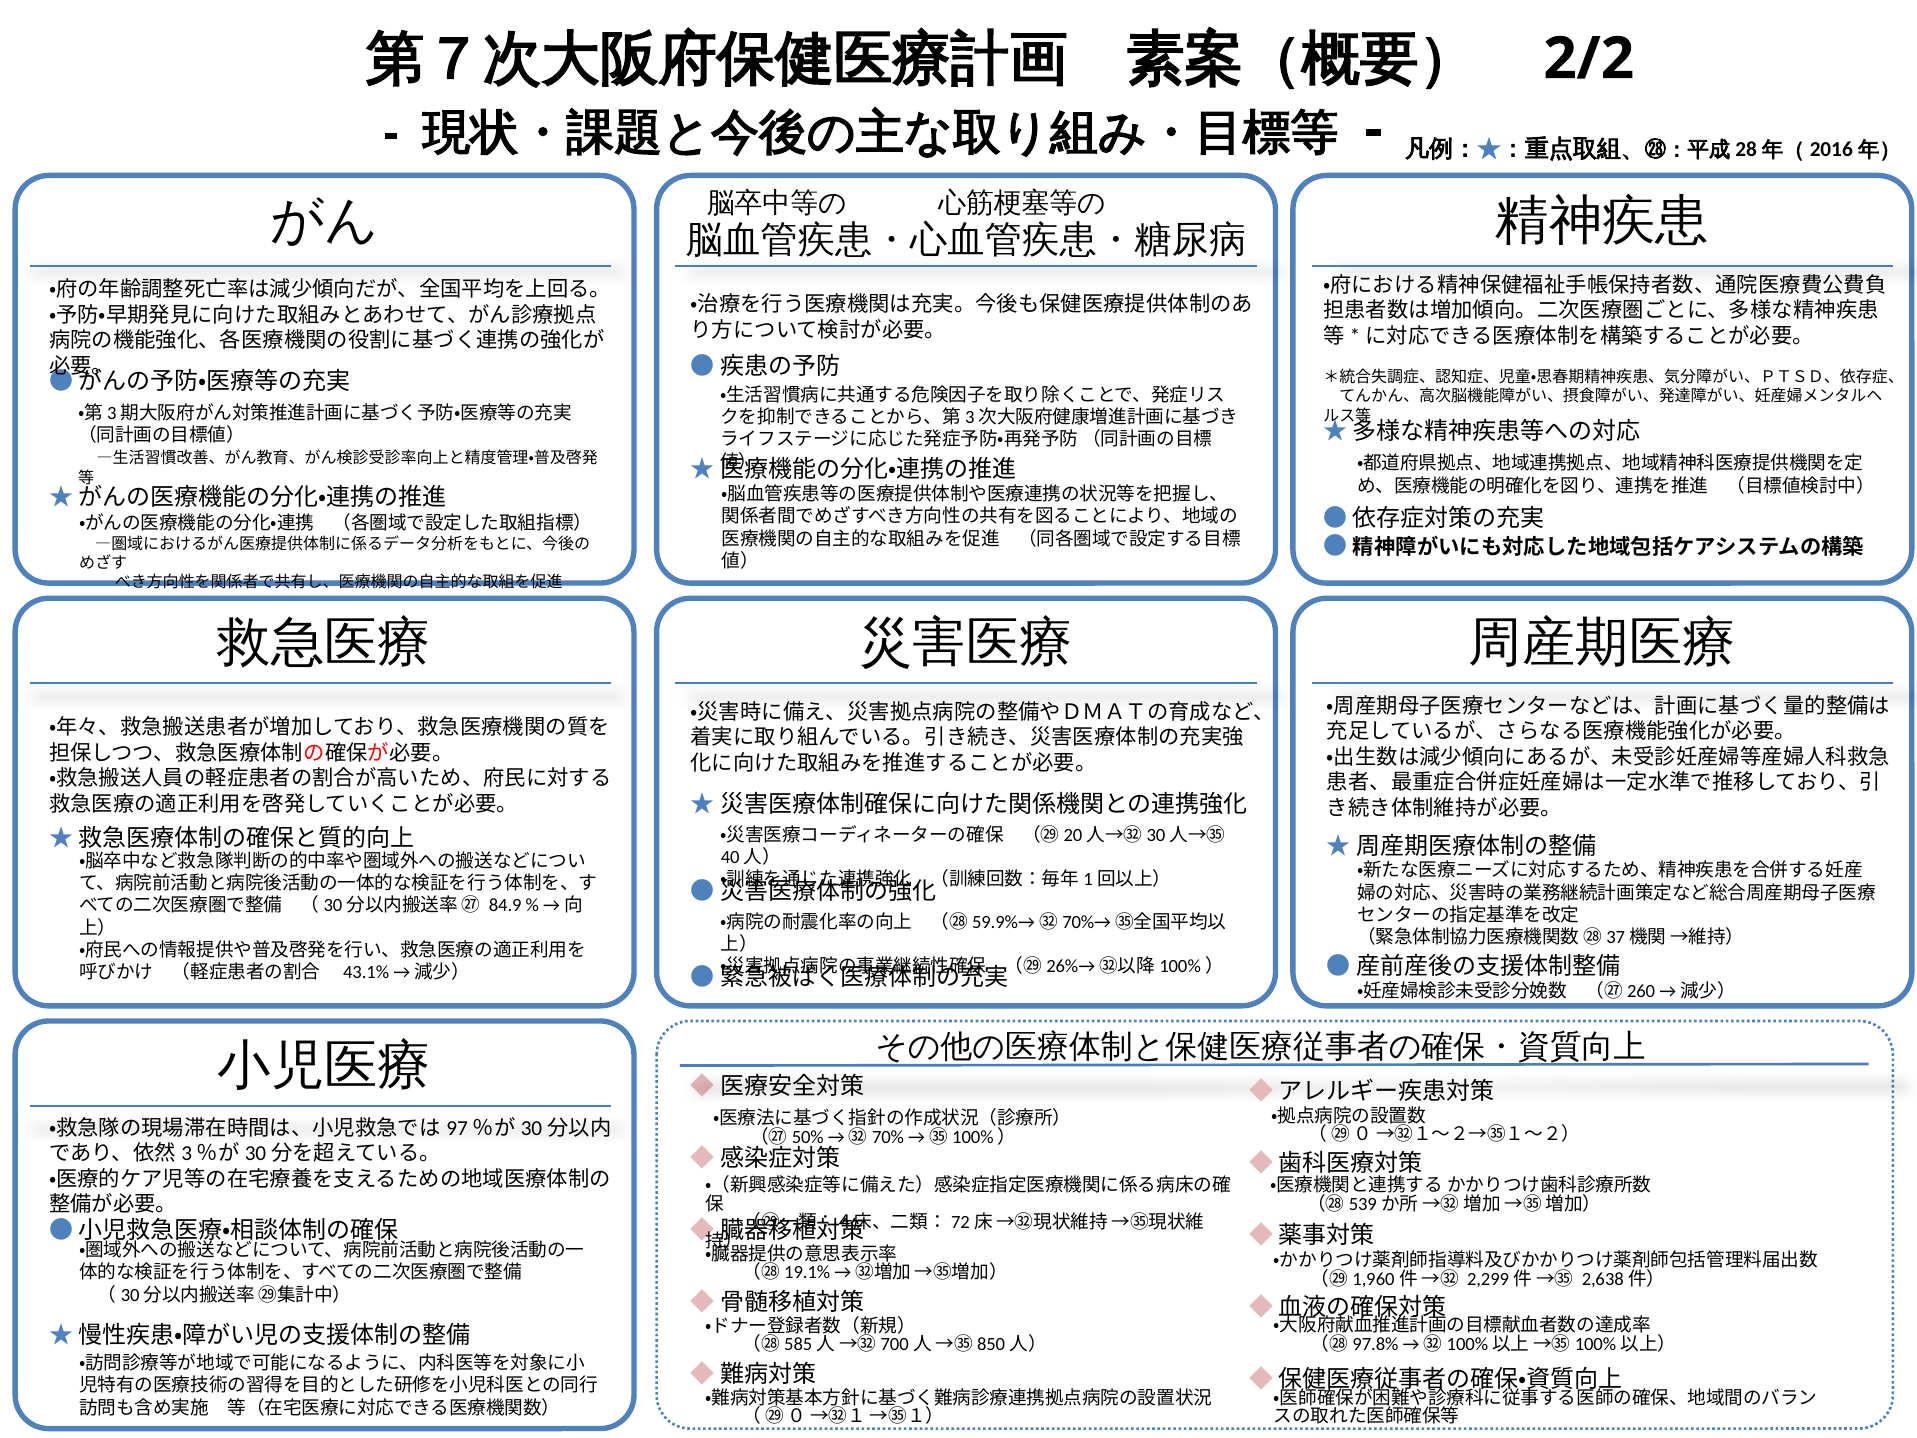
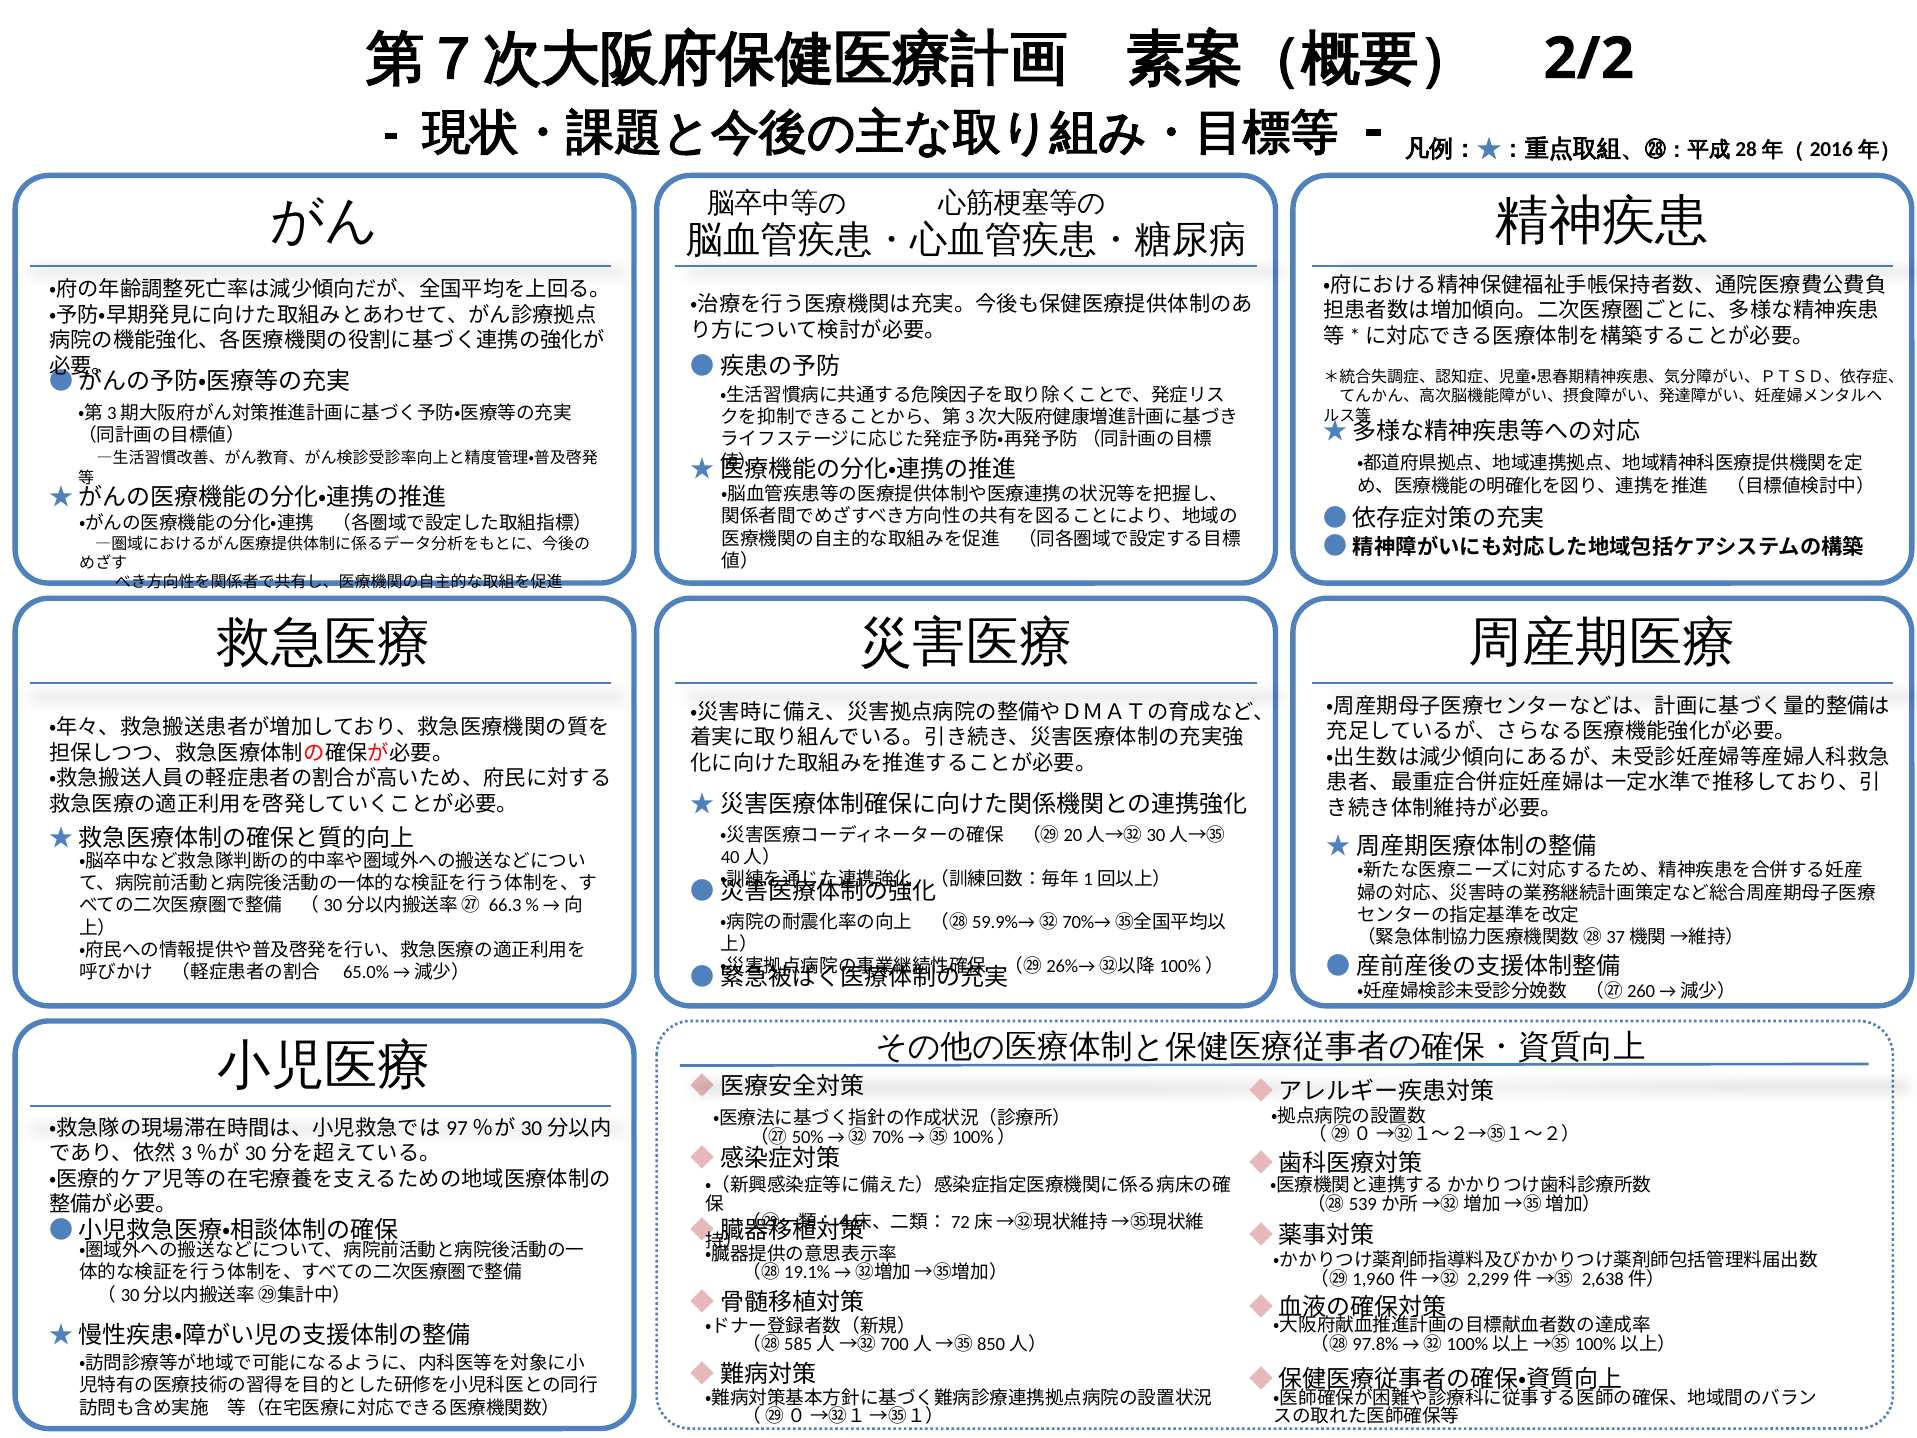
84.9: 84.9 -> 66.3
43.1%: 43.1% -> 65.0%
